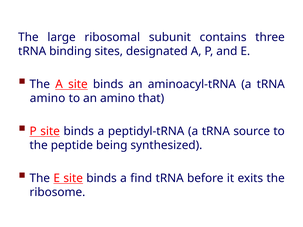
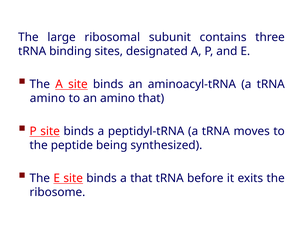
source: source -> moves
a find: find -> that
